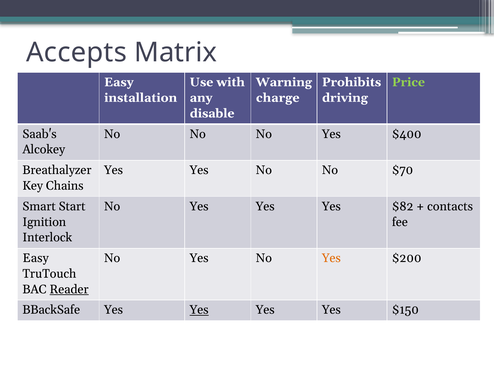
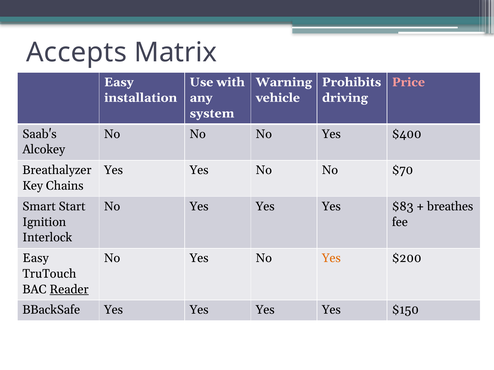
Price colour: light green -> pink
charge: charge -> vehicle
disable: disable -> system
$82: $82 -> $83
contacts: contacts -> breathes
Yes at (199, 310) underline: present -> none
